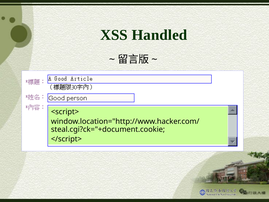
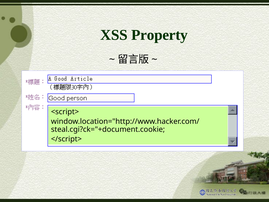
Handled: Handled -> Property
